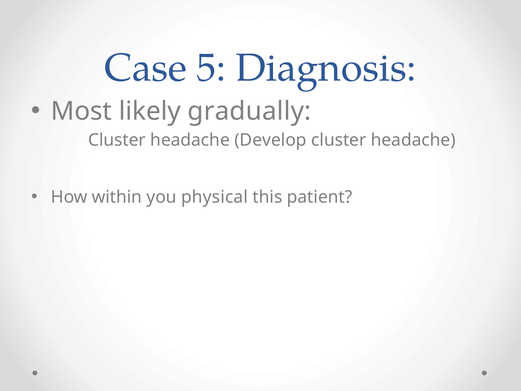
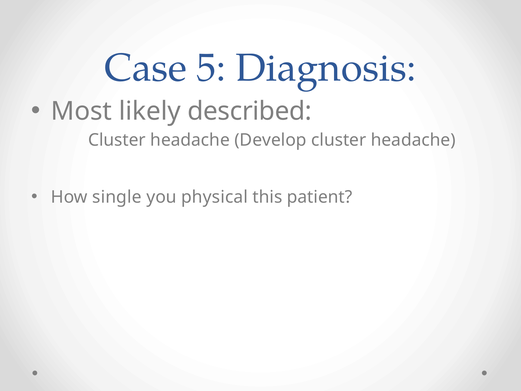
gradually: gradually -> described
within: within -> single
